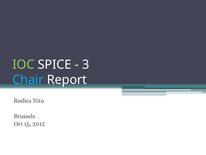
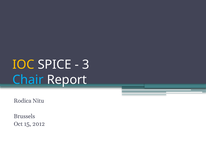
IOC colour: light green -> yellow
